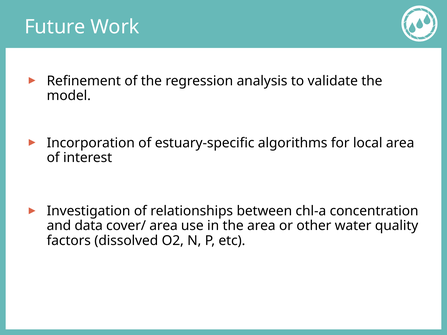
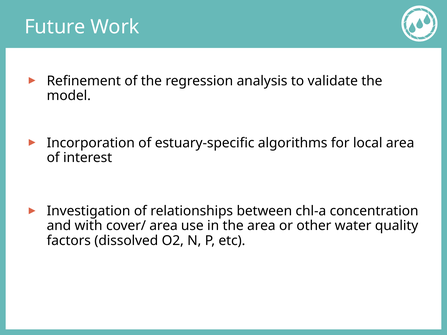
data: data -> with
